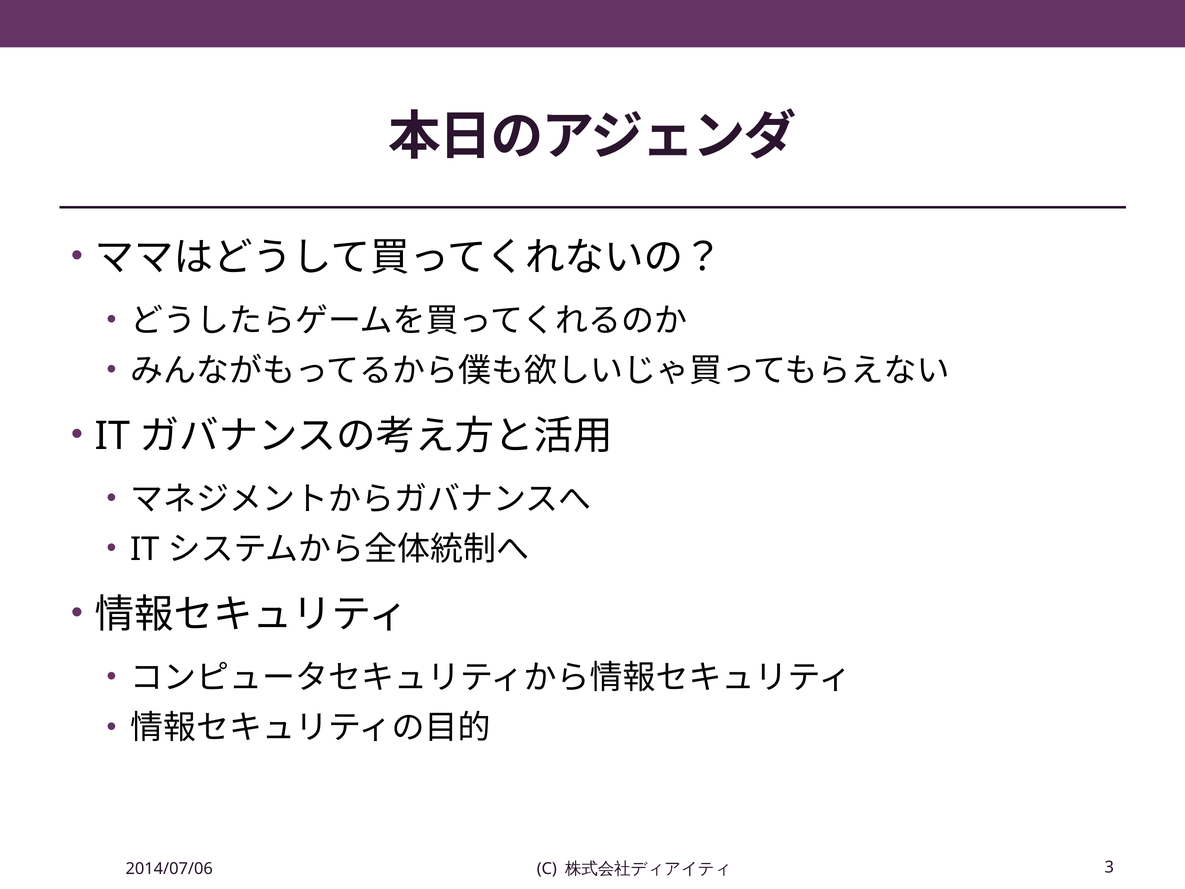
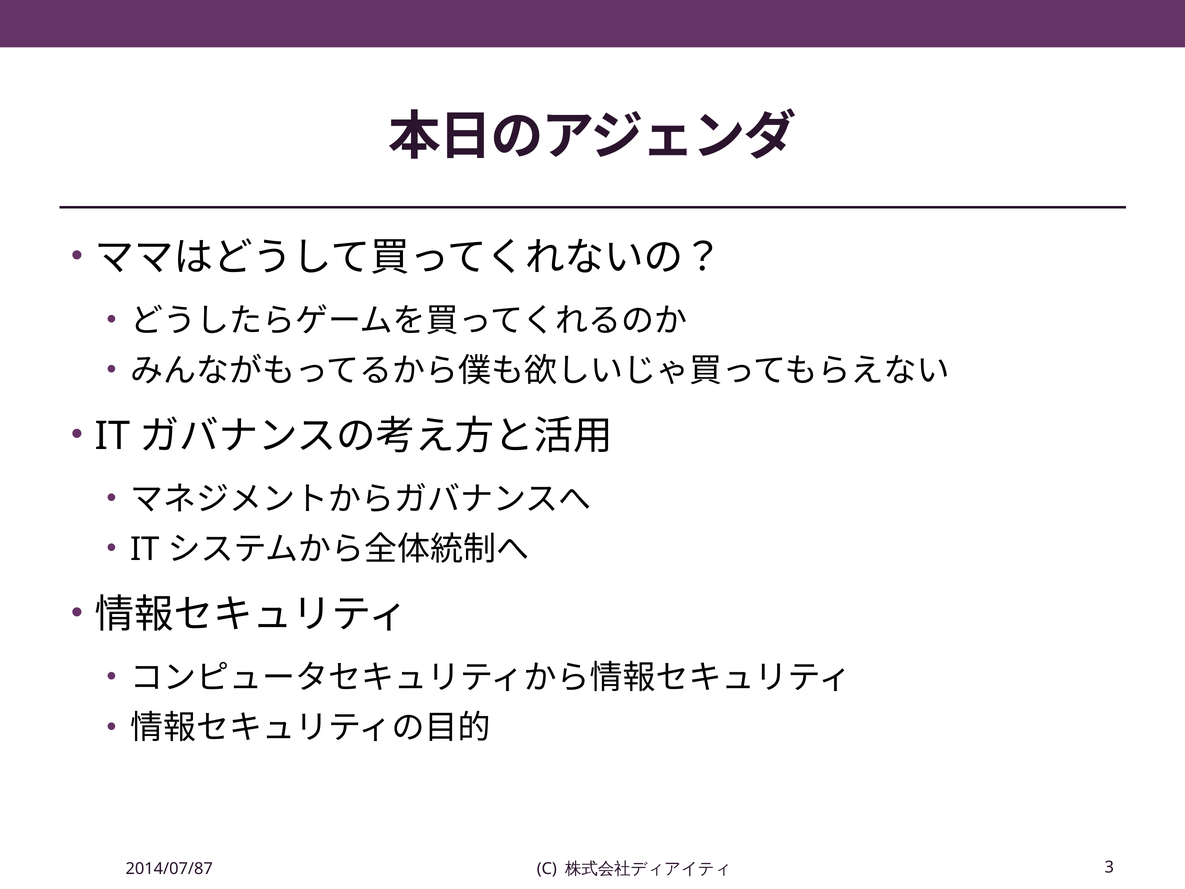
2014/07/06: 2014/07/06 -> 2014/07/87
